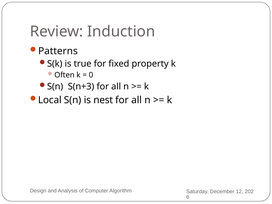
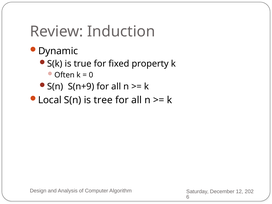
Patterns: Patterns -> Dynamic
S(n+3: S(n+3 -> S(n+9
nest: nest -> tree
